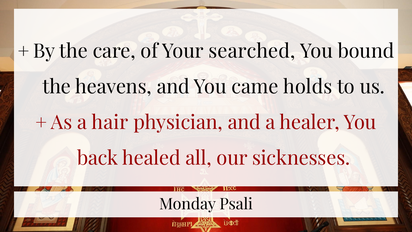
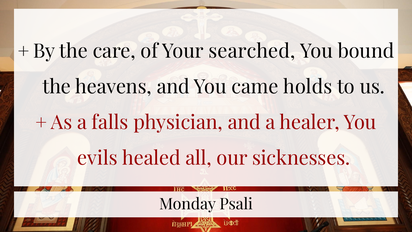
hair: hair -> falls
back: back -> evils
